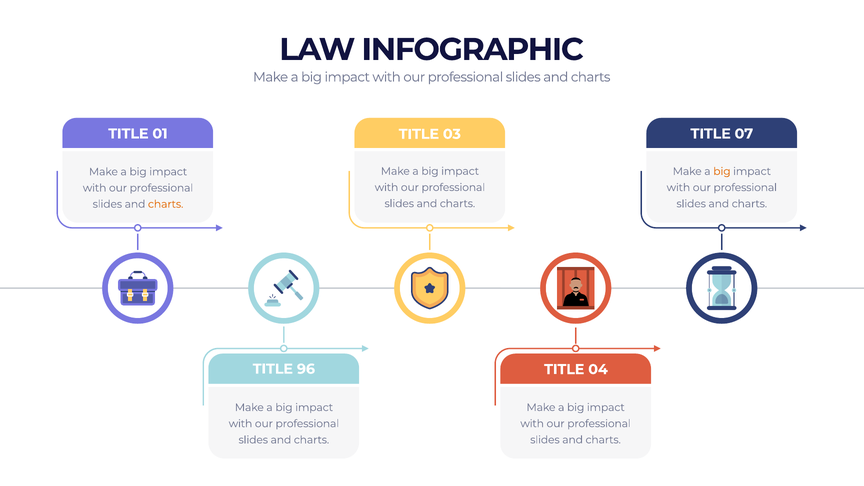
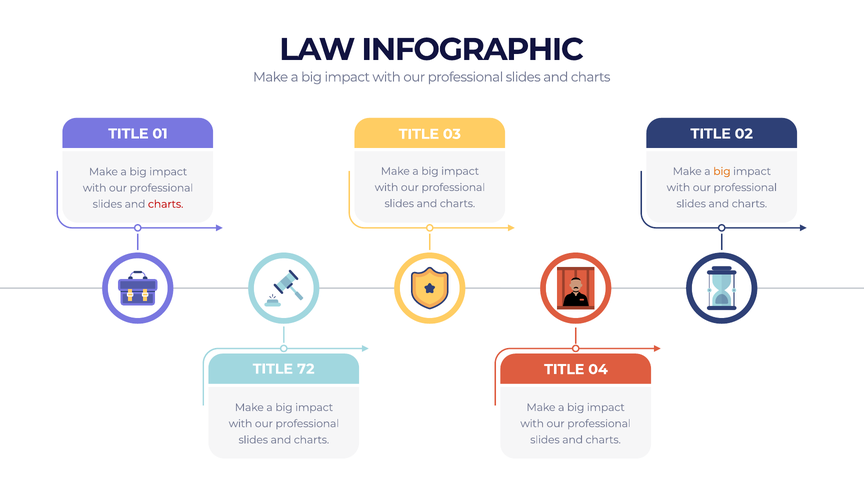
07: 07 -> 02
charts at (166, 204) colour: orange -> red
96: 96 -> 72
